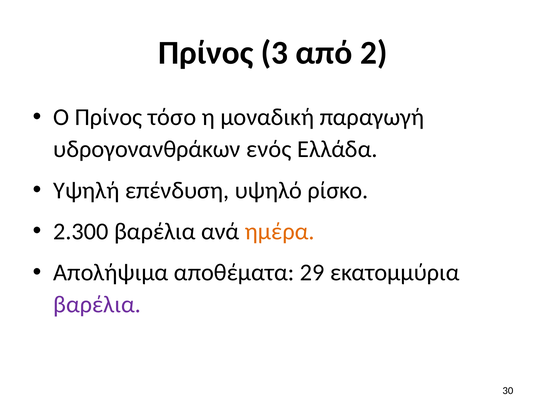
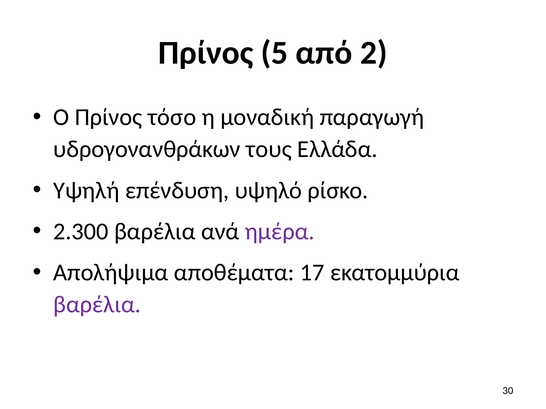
3: 3 -> 5
ενός: ενός -> τους
ημέρα colour: orange -> purple
29: 29 -> 17
